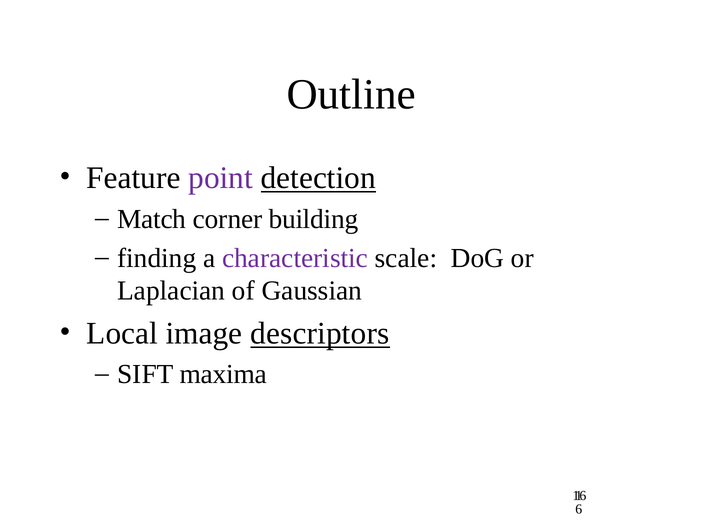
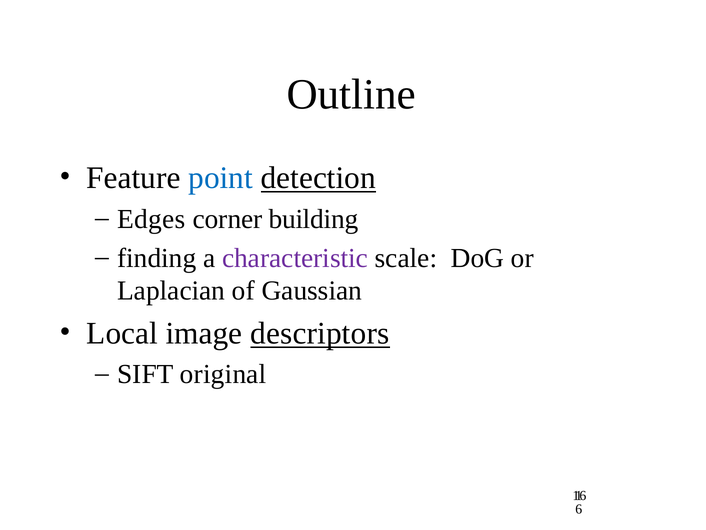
point colour: purple -> blue
Match: Match -> Edges
maxima: maxima -> original
